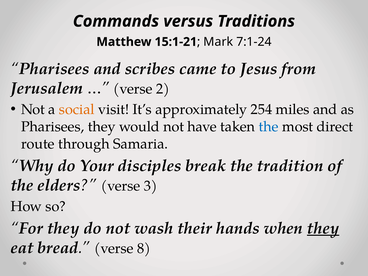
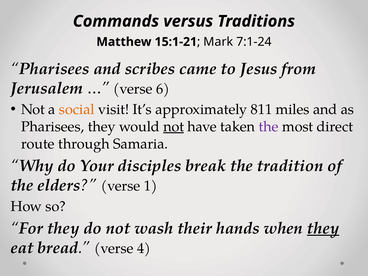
2: 2 -> 6
254: 254 -> 811
not at (174, 127) underline: none -> present
the at (269, 127) colour: blue -> purple
3: 3 -> 1
8: 8 -> 4
